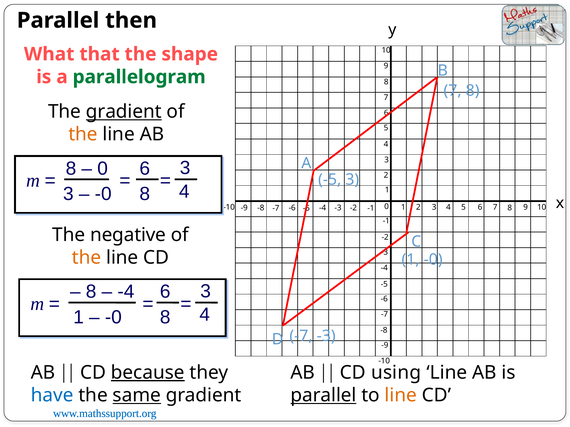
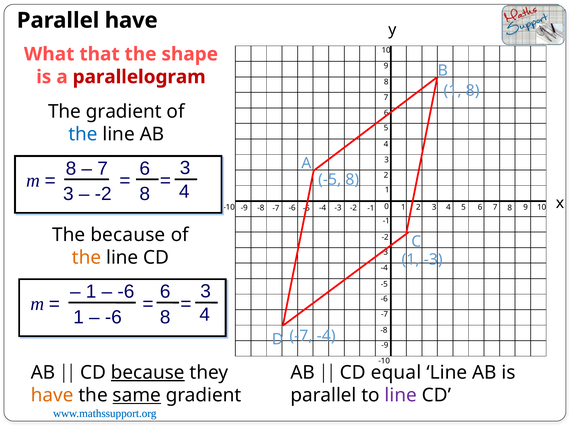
Parallel then: then -> have
parallelogram colour: green -> red
7 at (453, 91): 7 -> 1
gradient at (124, 112) underline: present -> none
the at (83, 135) colour: orange -> blue
0 at (103, 169): 0 -> 7
-5 3: 3 -> 8
-0 at (103, 194): -0 -> -2
The negative: negative -> because
1 -0: -0 -> -3
8 at (91, 292): 8 -> 1
-4 at (126, 292): -4 -> -6
-0 at (113, 318): -0 -> -6
-7 -3: -3 -> -4
using: using -> equal
have at (52, 396) colour: blue -> orange
parallel at (324, 396) underline: present -> none
line at (401, 396) colour: orange -> purple
